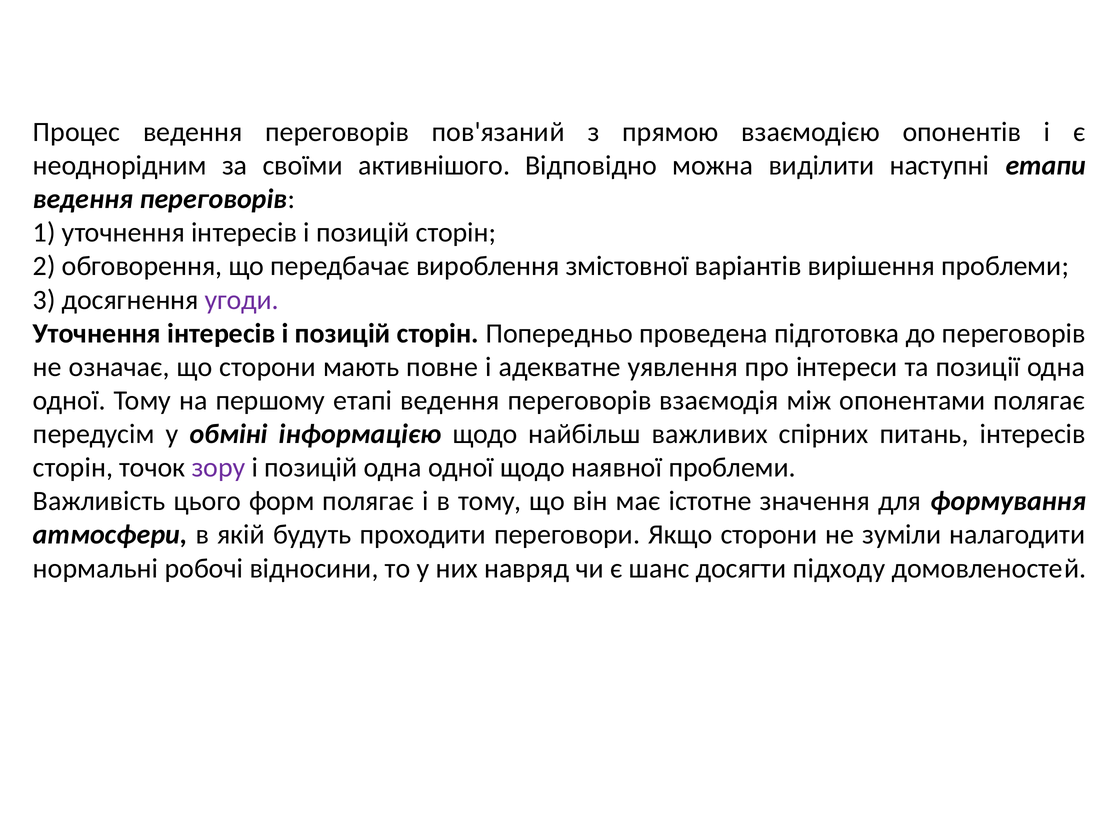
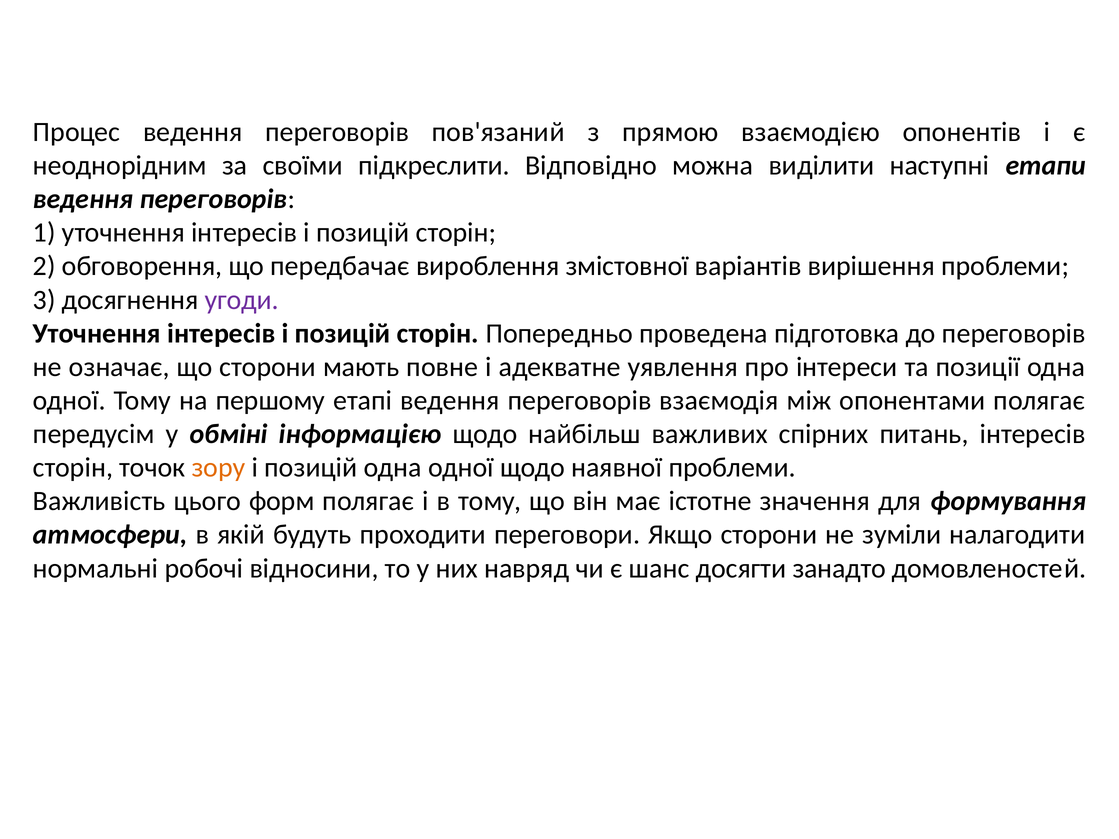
активнішого: активнішого -> підкреслити
зору colour: purple -> orange
підходу: підходу -> занадто
